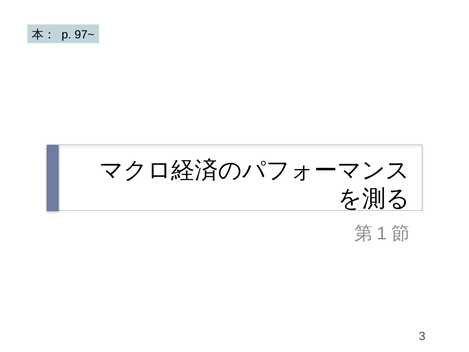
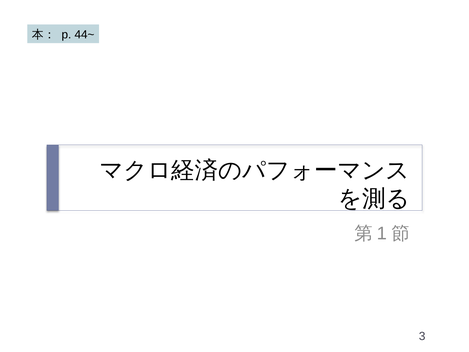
97~: 97~ -> 44~
